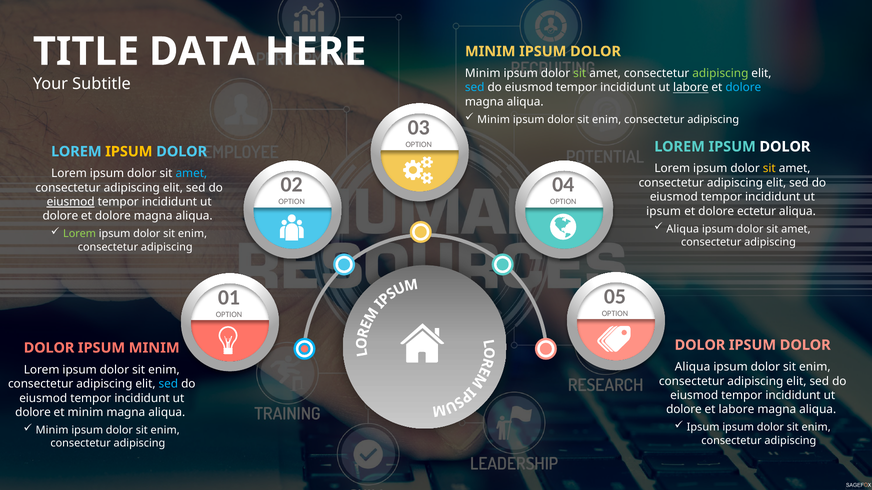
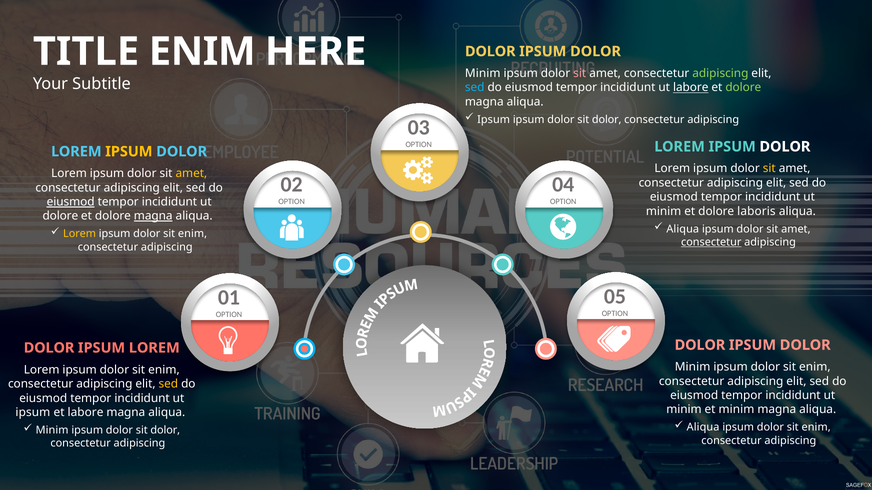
DATA at (202, 52): DATA -> ENIM
MINIM at (490, 51): MINIM -> DOLOR
sit at (580, 73) colour: light green -> pink
dolore at (743, 88) colour: light blue -> light green
Minim at (494, 120): Minim -> Ipsum
enim at (607, 120): enim -> dolor
amet at (191, 174) colour: light blue -> yellow
ipsum at (664, 211): ipsum -> minim
ectetur: ectetur -> laboris
magna at (153, 216) underline: none -> present
Lorem at (80, 234) colour: light green -> yellow
consectetur at (711, 242) underline: none -> present
IPSUM MINIM: MINIM -> LOREM
Aliqua at (693, 367): Aliqua -> Minim
sed at (168, 384) colour: light blue -> yellow
dolore at (684, 410): dolore -> minim
et labore: labore -> minim
dolore at (33, 413): dolore -> ipsum
et minim: minim -> labore
Ipsum at (703, 428): Ipsum -> Aliqua
enim at (165, 431): enim -> dolor
